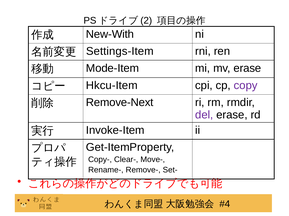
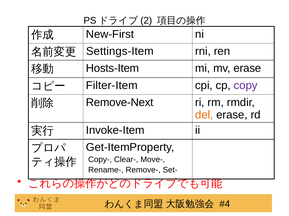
New-With: New-With -> New-First
Mode-Item: Mode-Item -> Hosts-Item
Hkcu-Item: Hkcu-Item -> Filter-Item
del colour: purple -> orange
